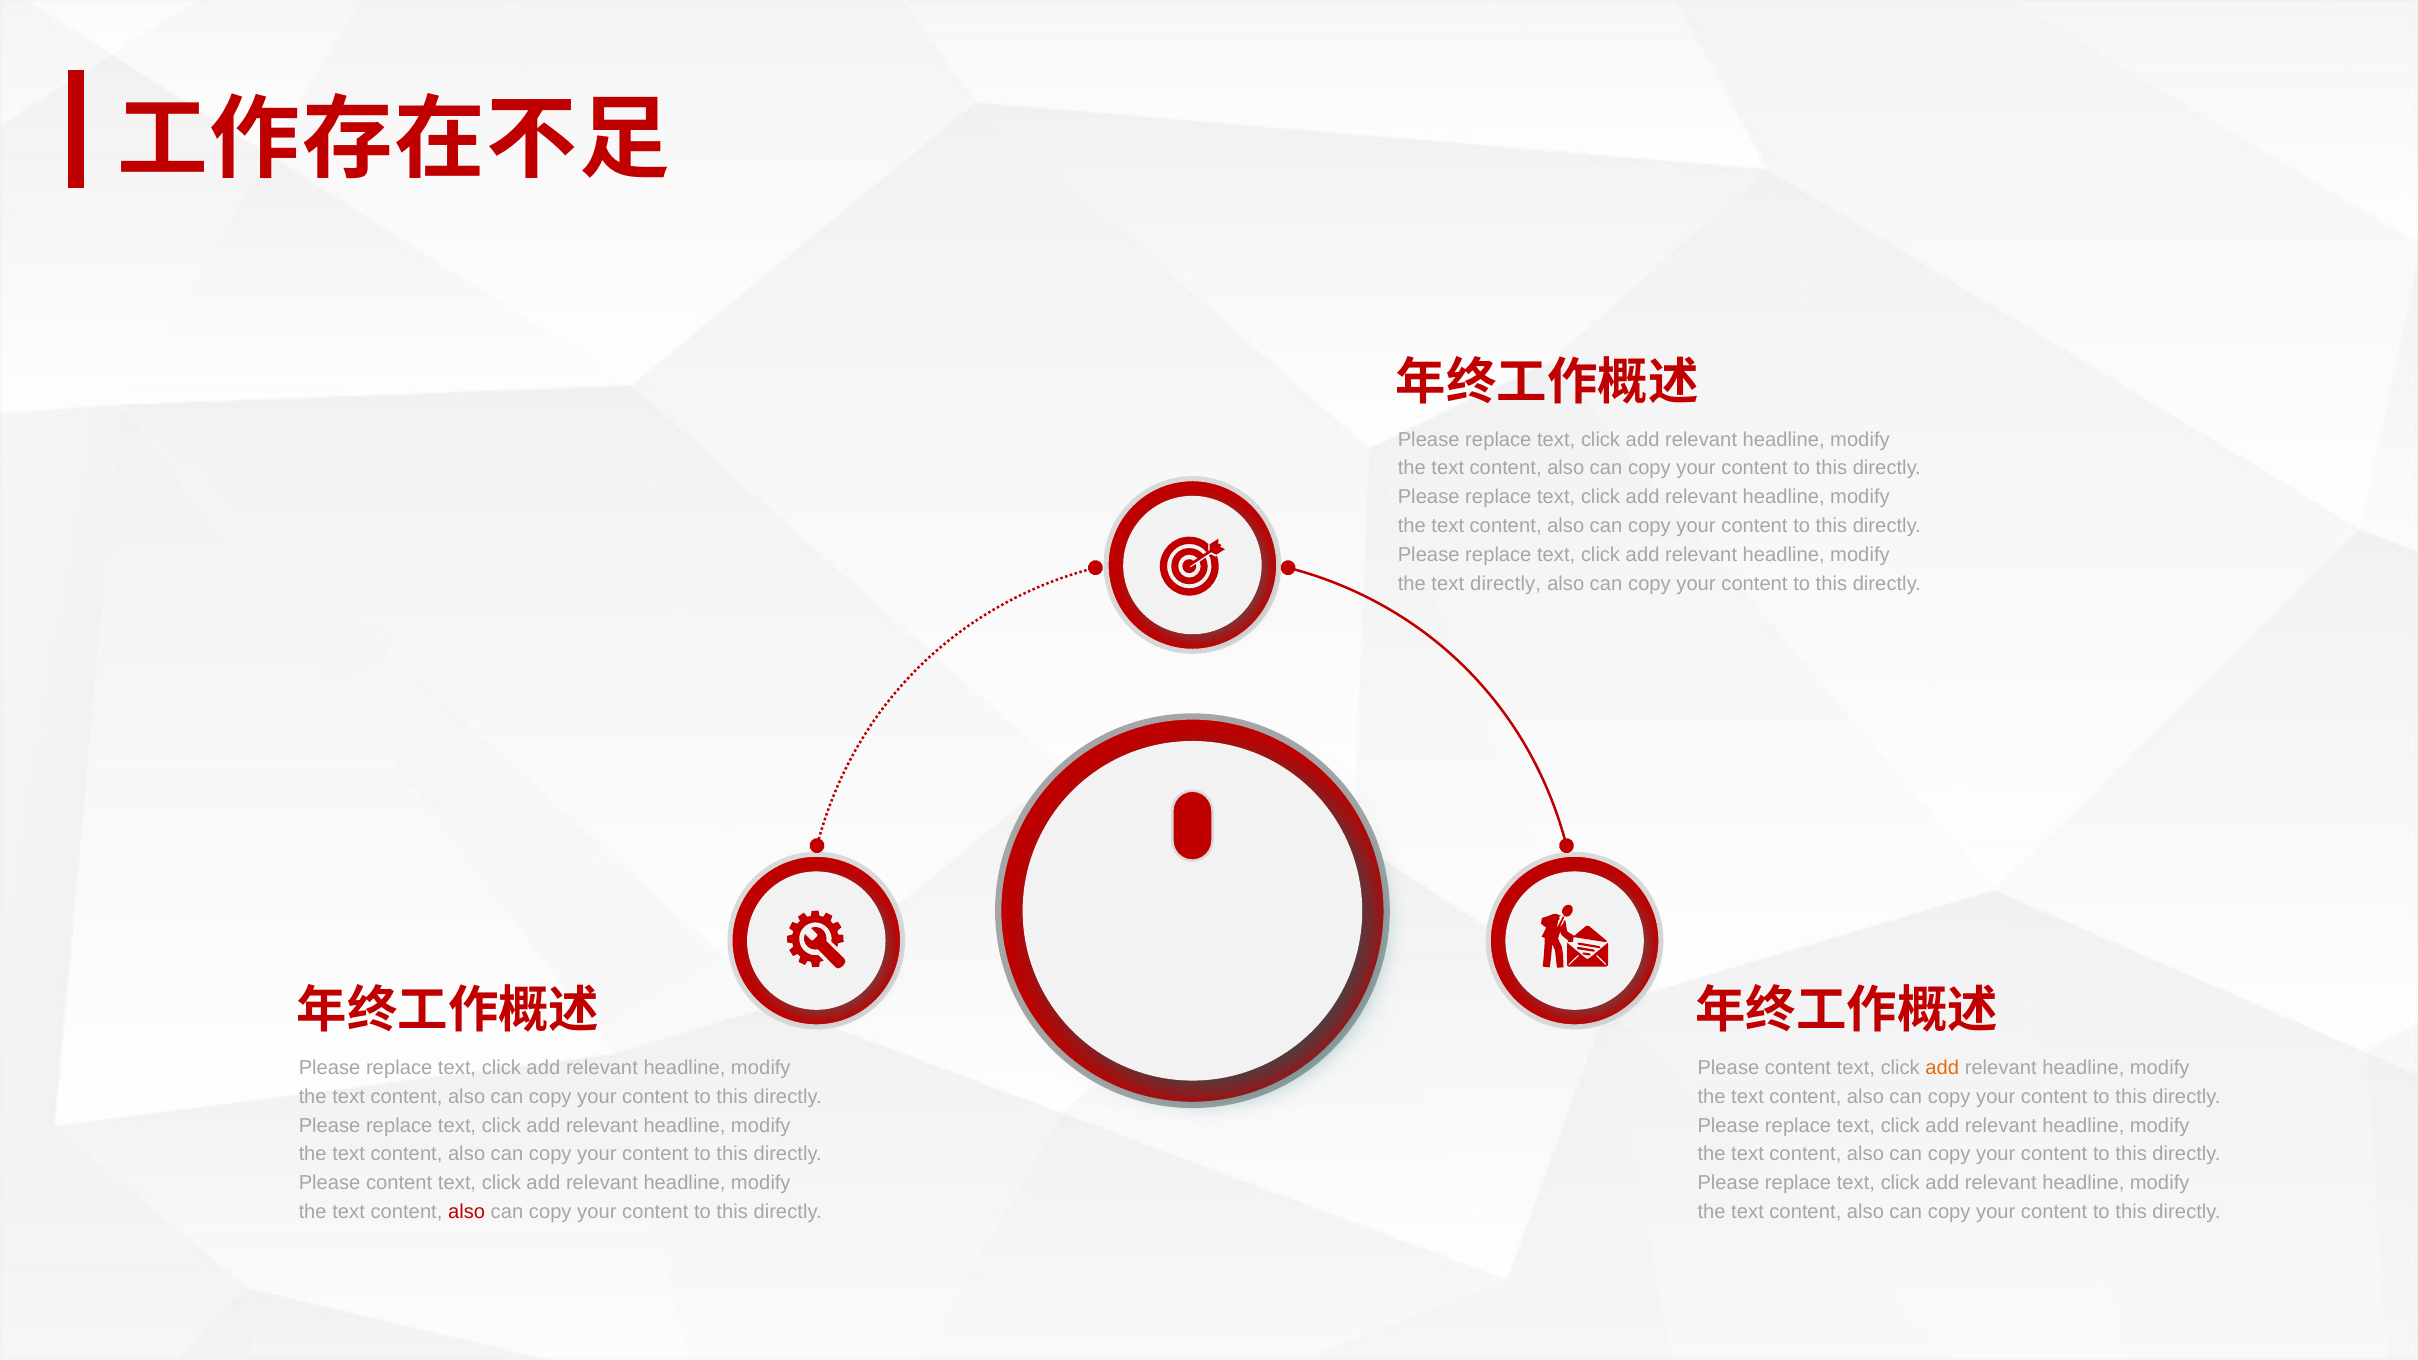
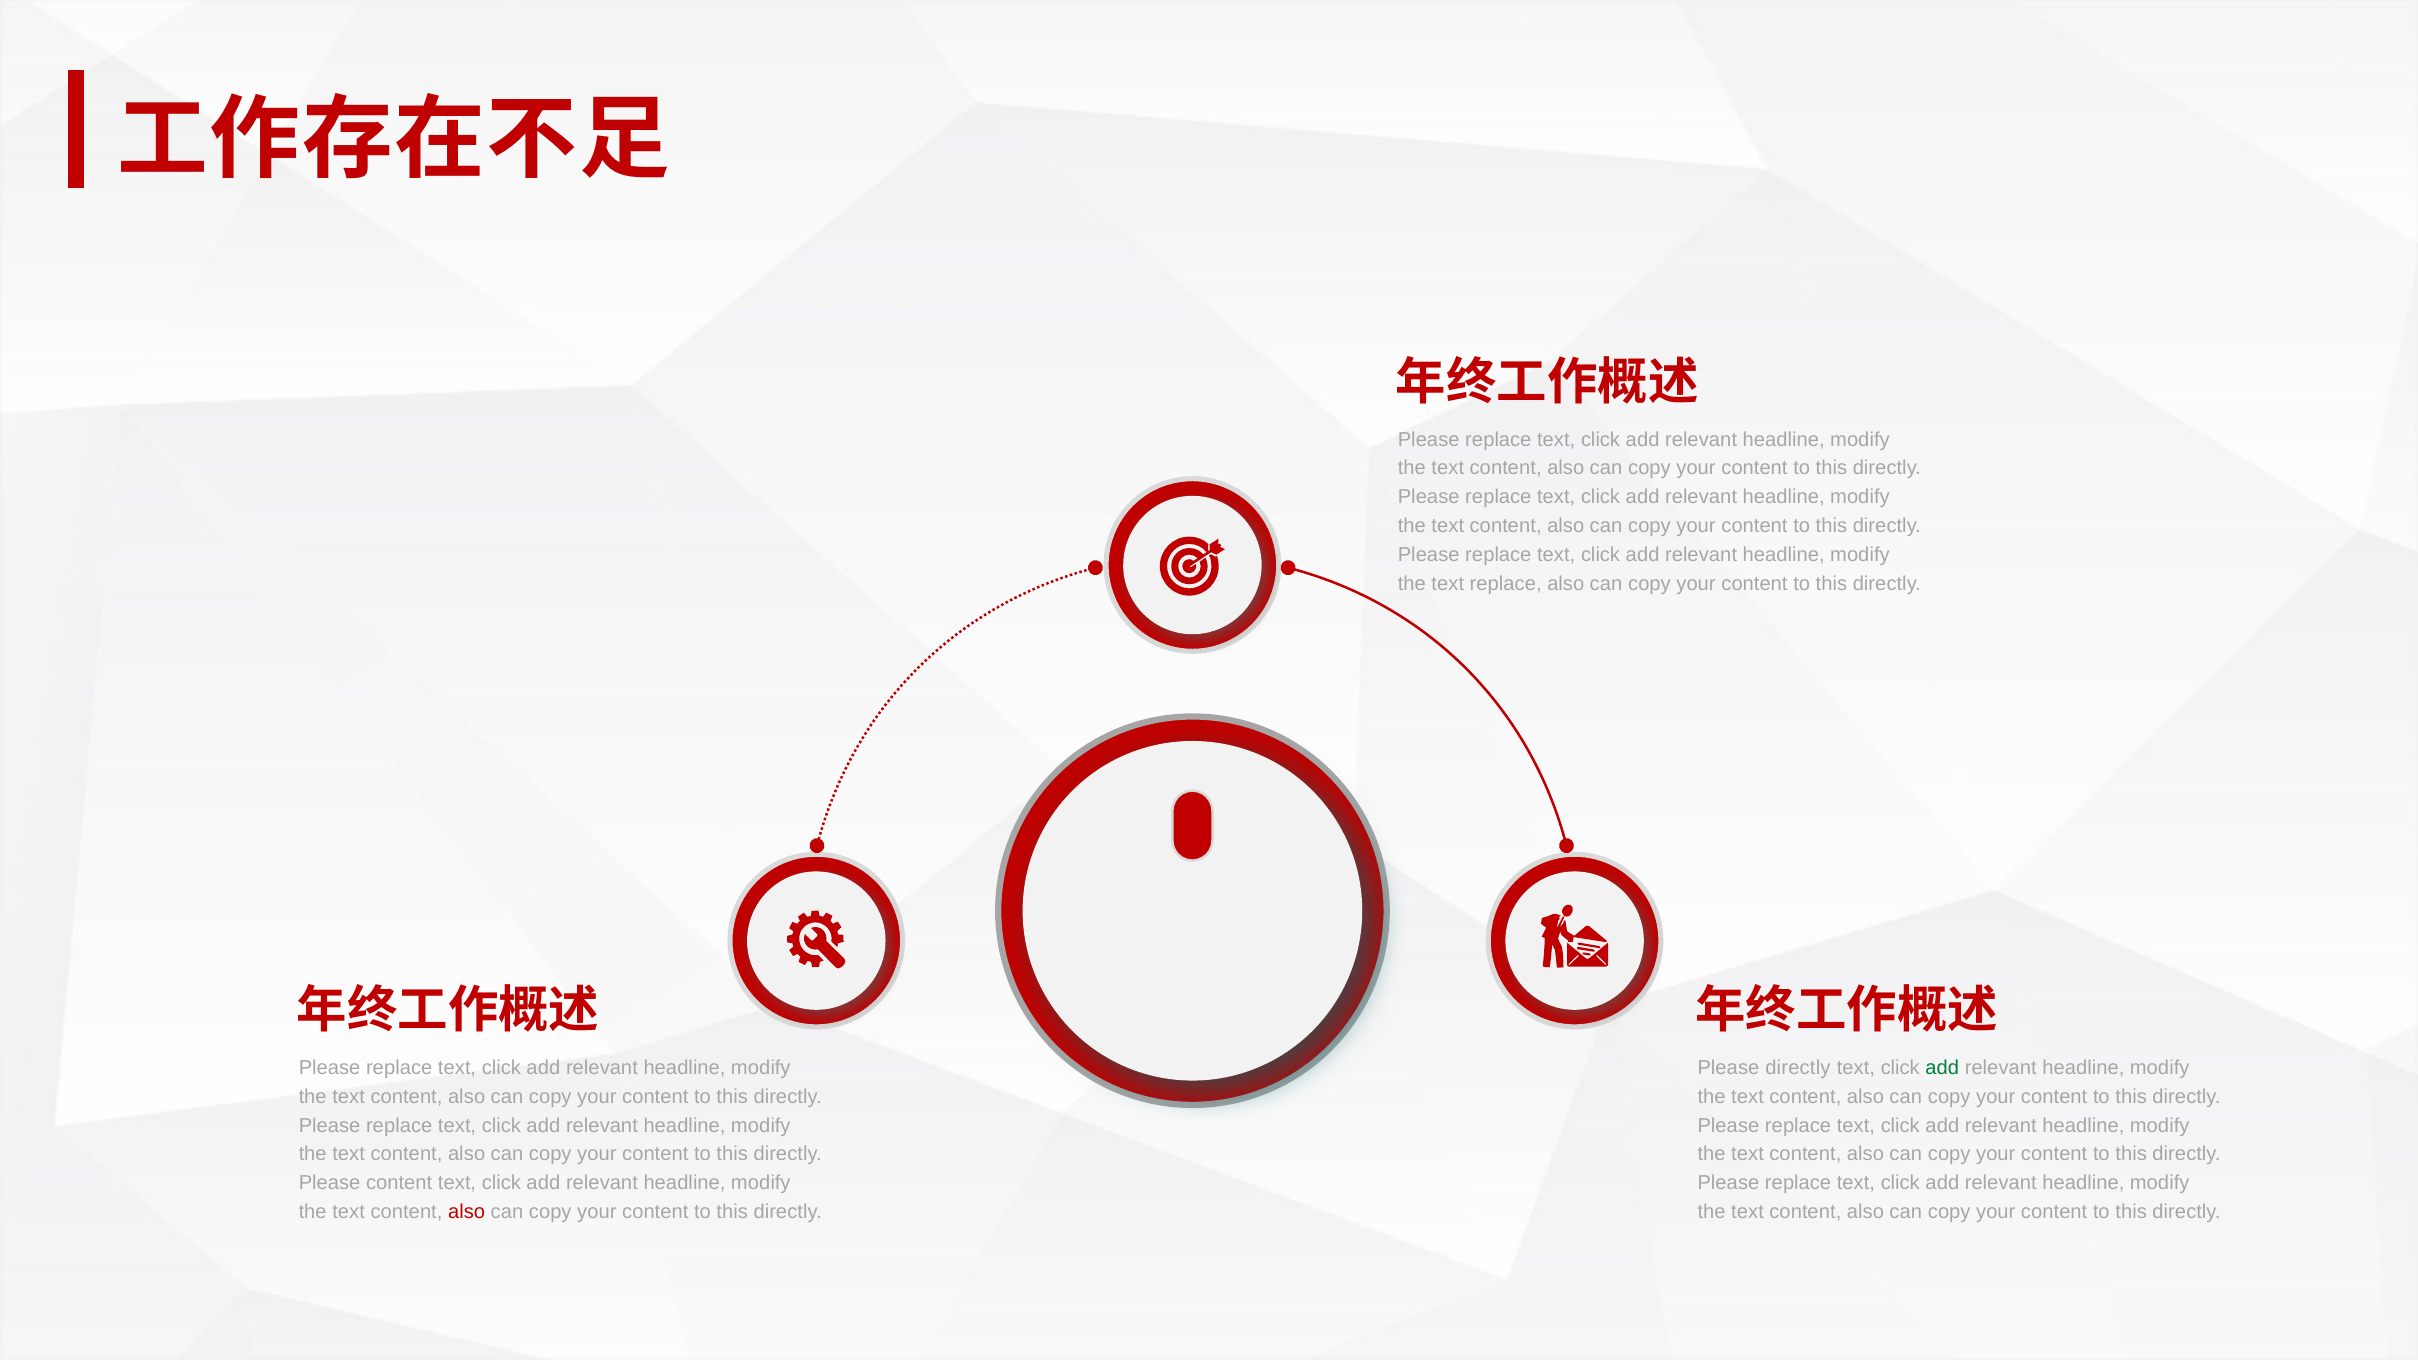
text directly: directly -> replace
content at (1798, 1068): content -> directly
add at (1942, 1068) colour: orange -> green
